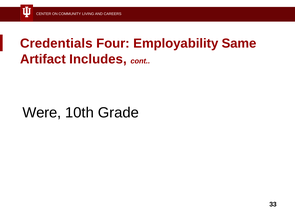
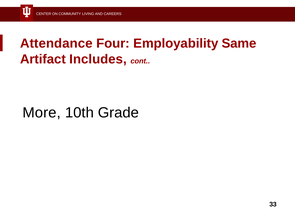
Credentials: Credentials -> Attendance
Were: Were -> More
